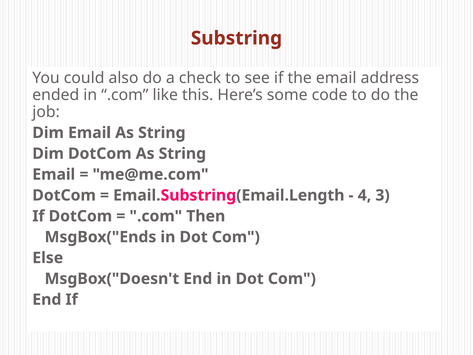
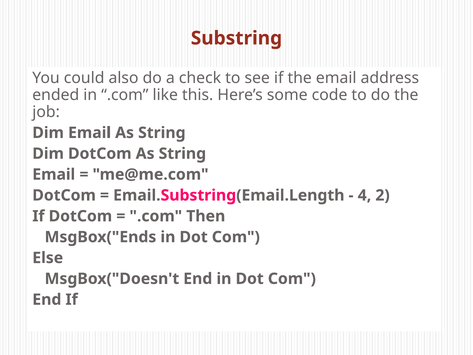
3: 3 -> 2
